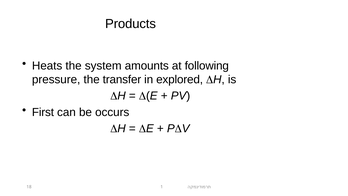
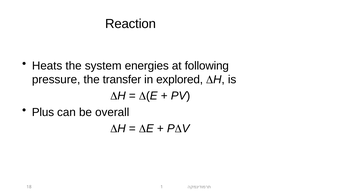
Products: Products -> Reaction
amounts: amounts -> energies
First: First -> Plus
occurs: occurs -> overall
